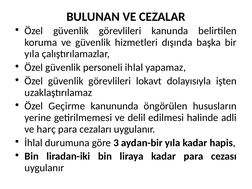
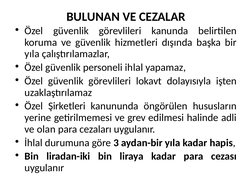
Geçirme: Geçirme -> Şirketleri
delil: delil -> grev
harç: harç -> olan
